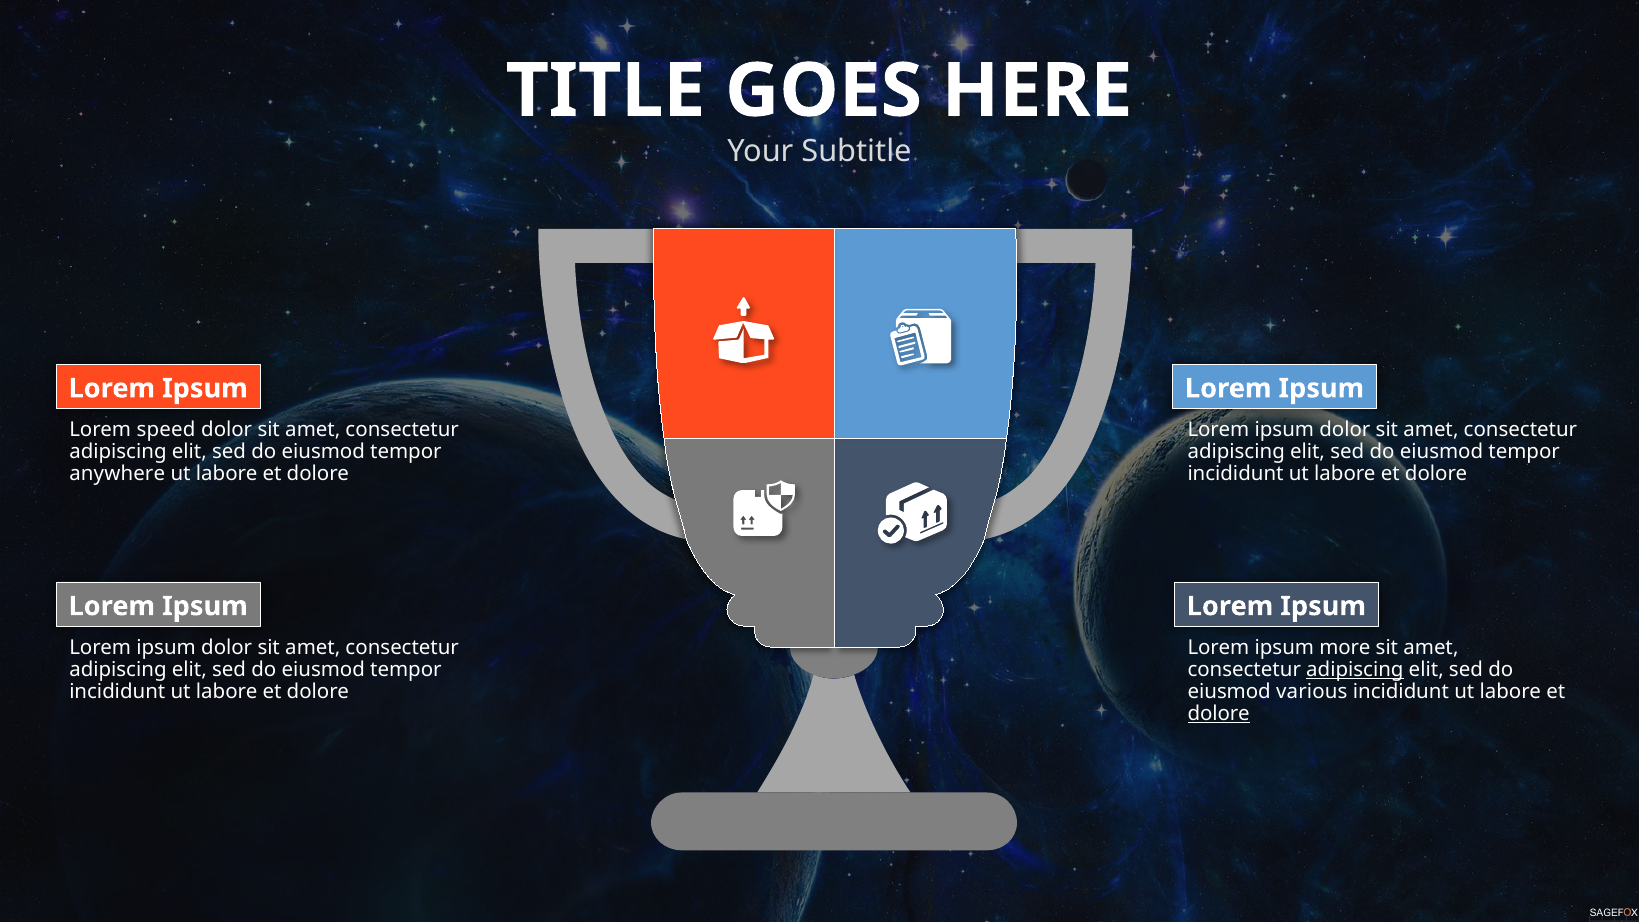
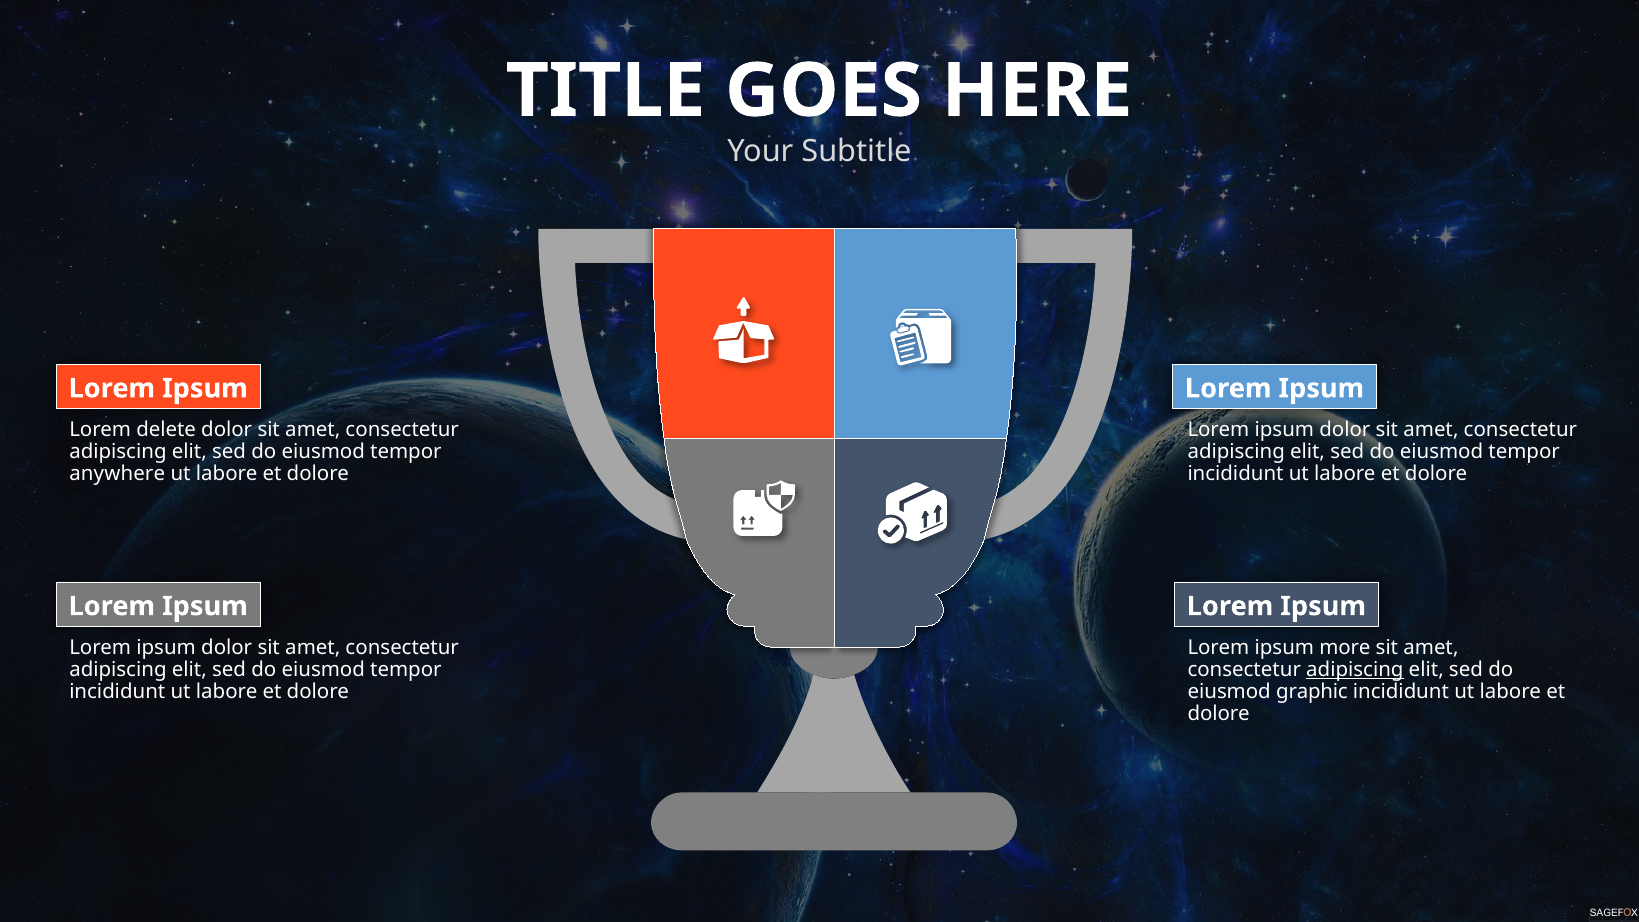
speed: speed -> delete
various: various -> graphic
dolore at (1219, 714) underline: present -> none
